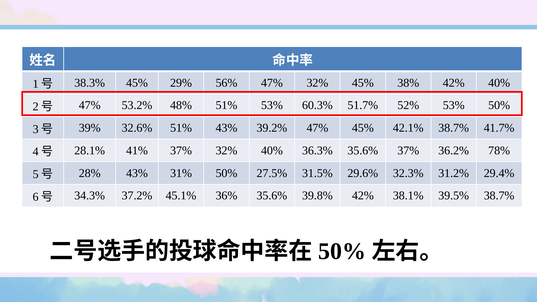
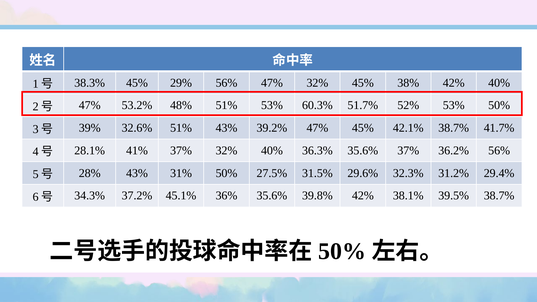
36.2% 78%: 78% -> 56%
